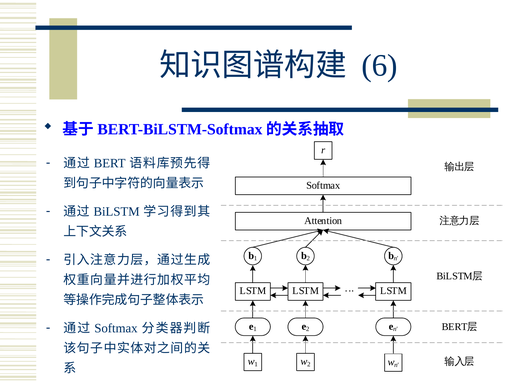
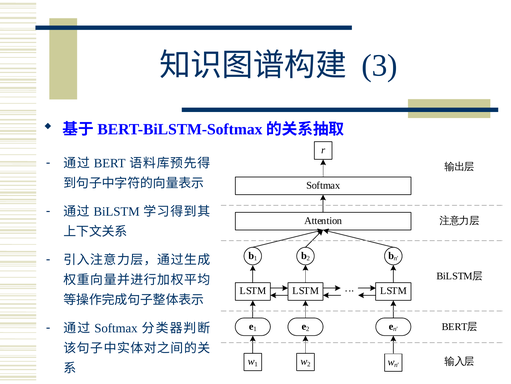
6: 6 -> 3
